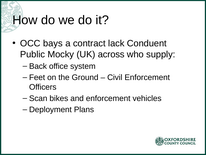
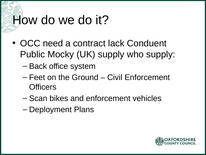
bays: bays -> need
UK across: across -> supply
